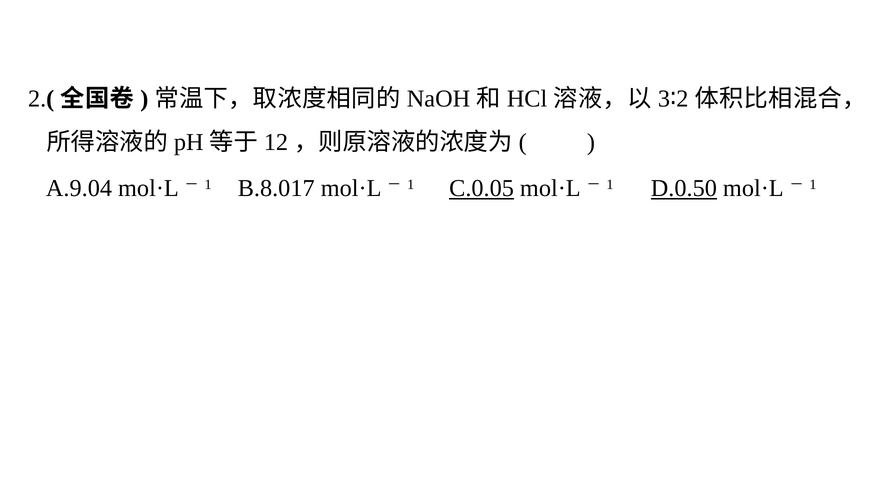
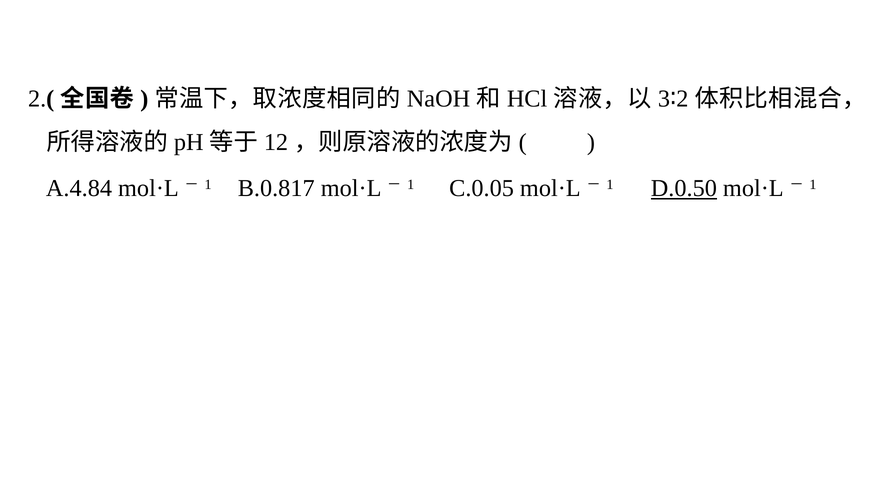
A.9.04: A.9.04 -> A.4.84
B.8.017: B.8.017 -> B.0.817
C.0.05 underline: present -> none
